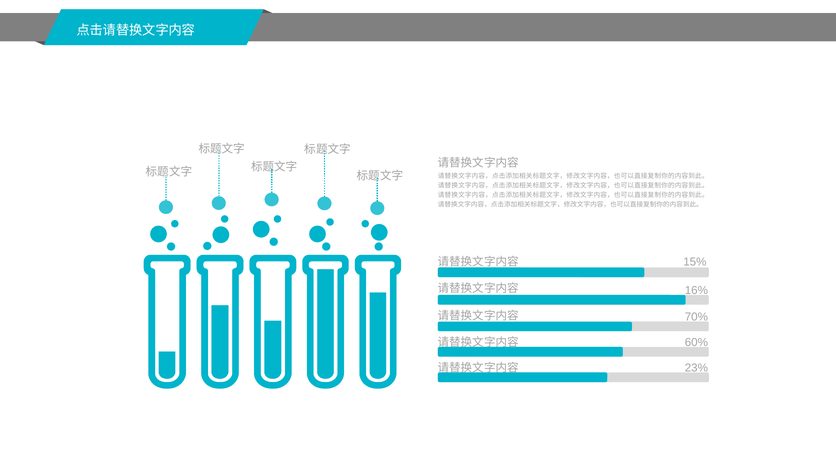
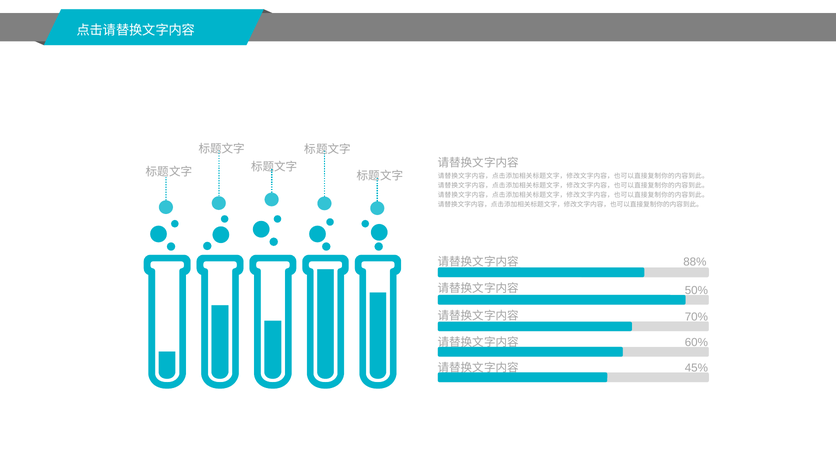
15%: 15% -> 88%
16%: 16% -> 50%
23%: 23% -> 45%
